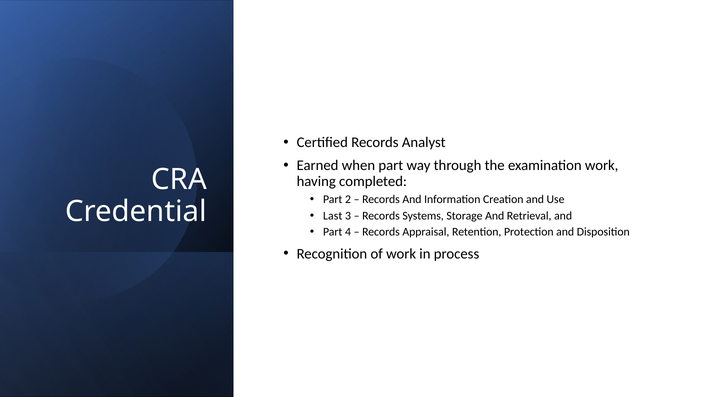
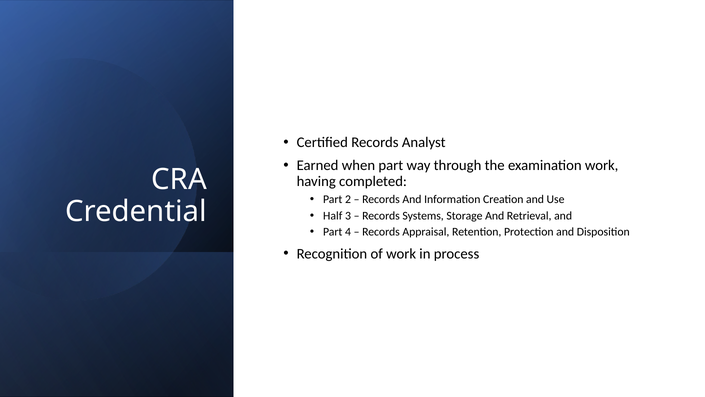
Last: Last -> Half
